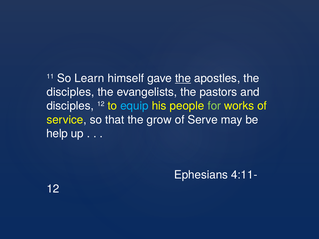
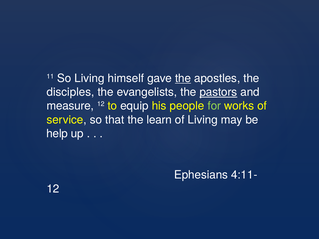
So Learn: Learn -> Living
pastors underline: none -> present
disciples at (70, 106): disciples -> measure
equip colour: light blue -> white
grow: grow -> learn
of Serve: Serve -> Living
